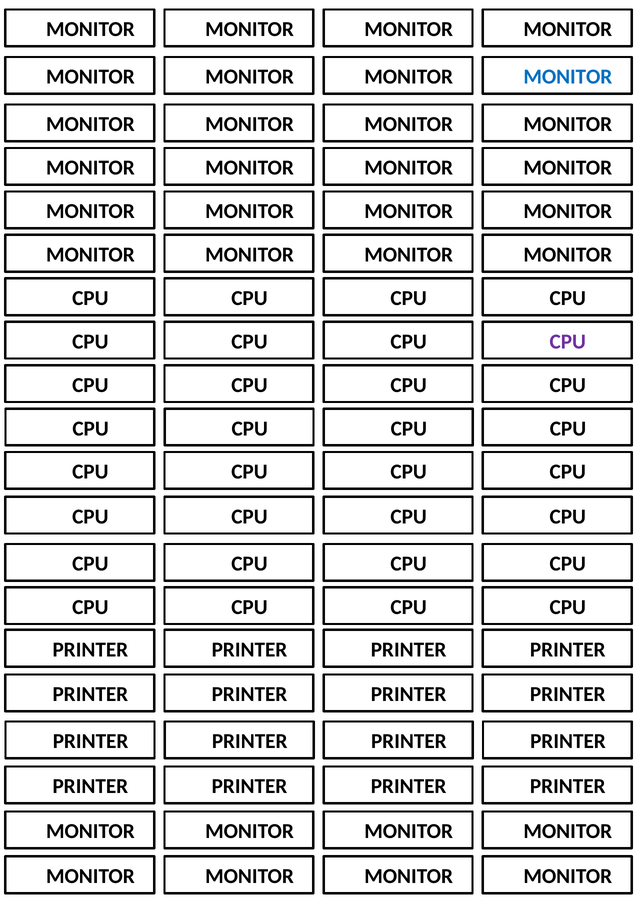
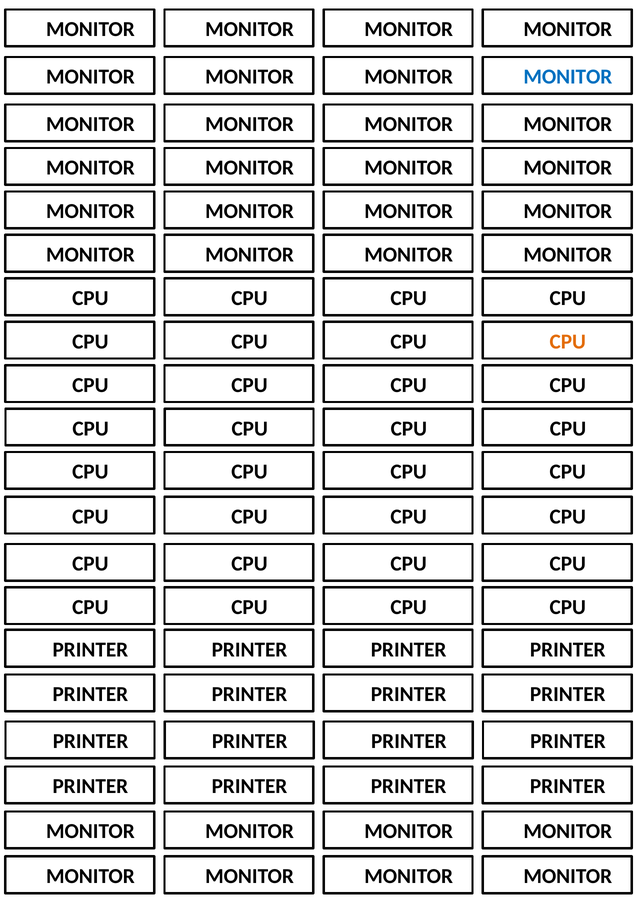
CPU at (568, 341) colour: purple -> orange
